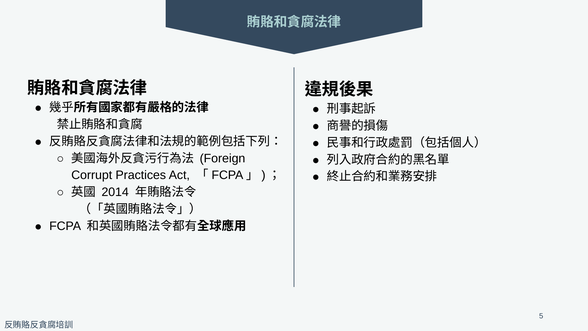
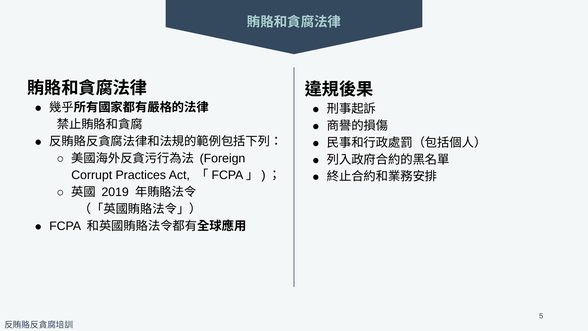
2014: 2014 -> 2019
